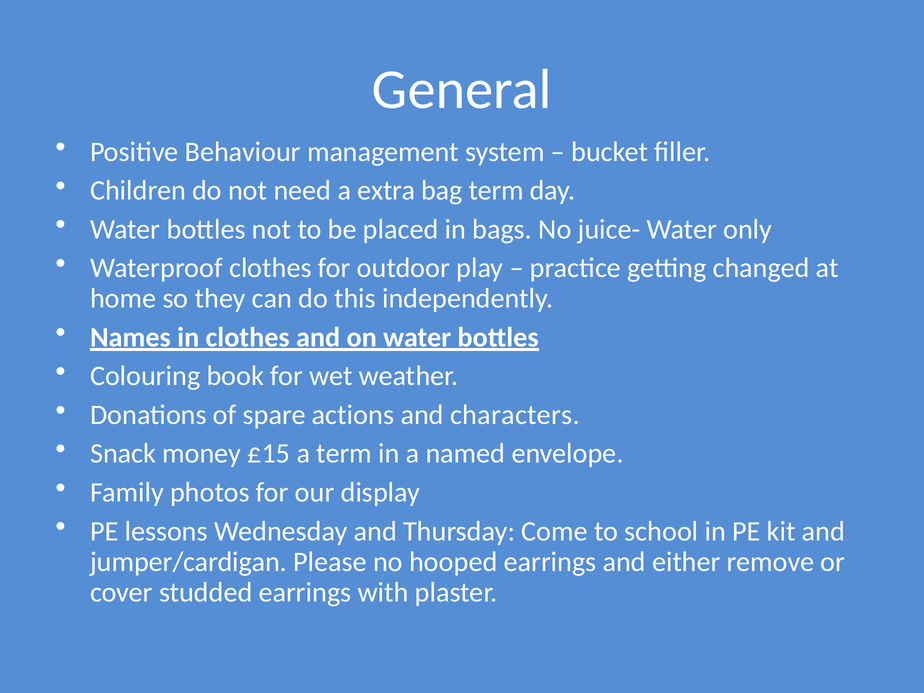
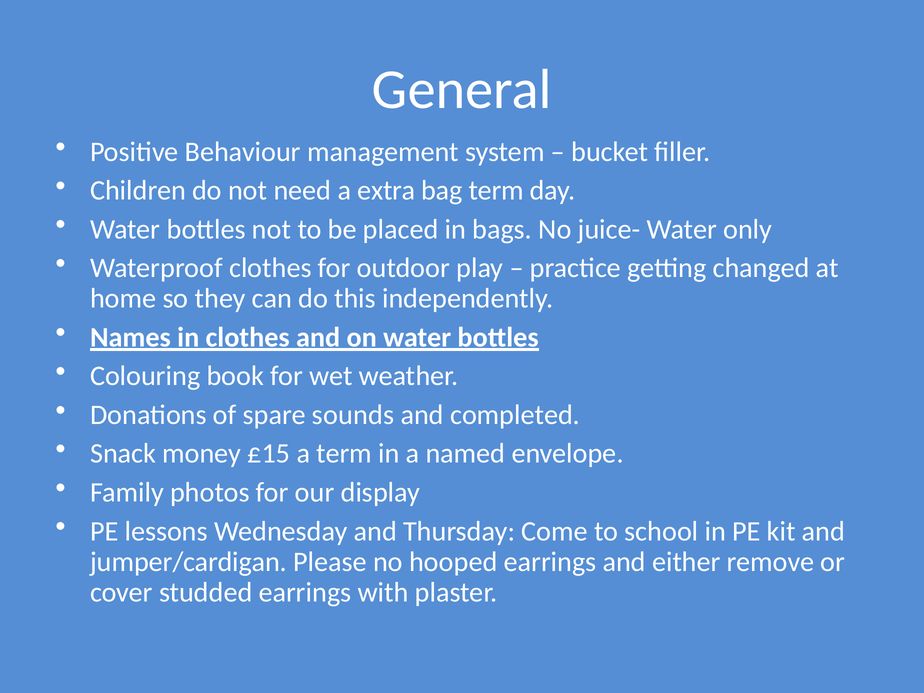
actions: actions -> sounds
characters: characters -> completed
